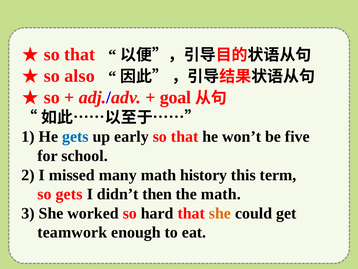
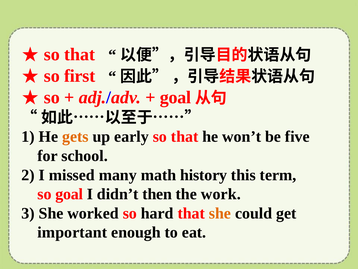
also: also -> first
gets at (75, 136) colour: blue -> orange
so gets: gets -> goal
the math: math -> work
teamwork: teamwork -> important
